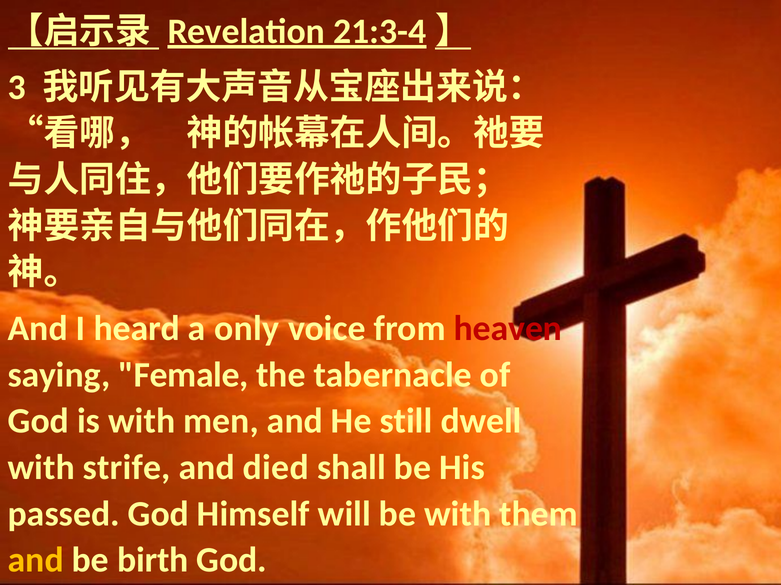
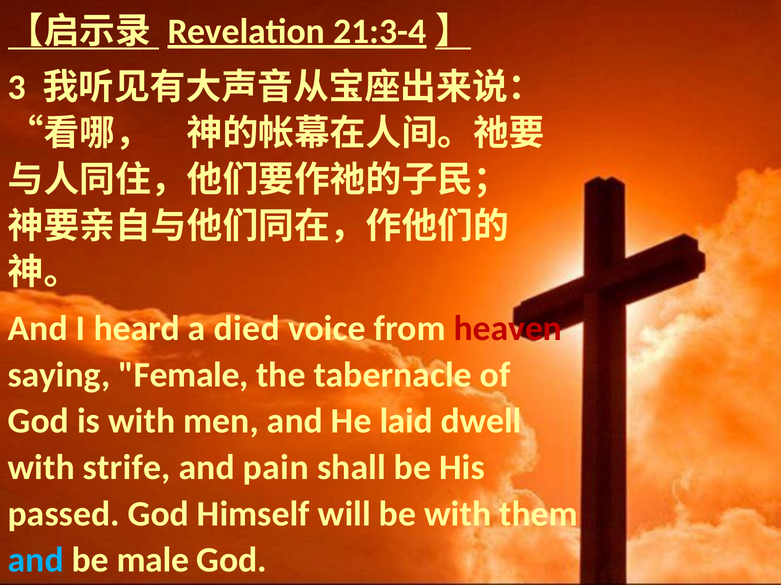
only: only -> died
still: still -> laid
died: died -> pain
and at (36, 561) colour: yellow -> light blue
birth: birth -> male
